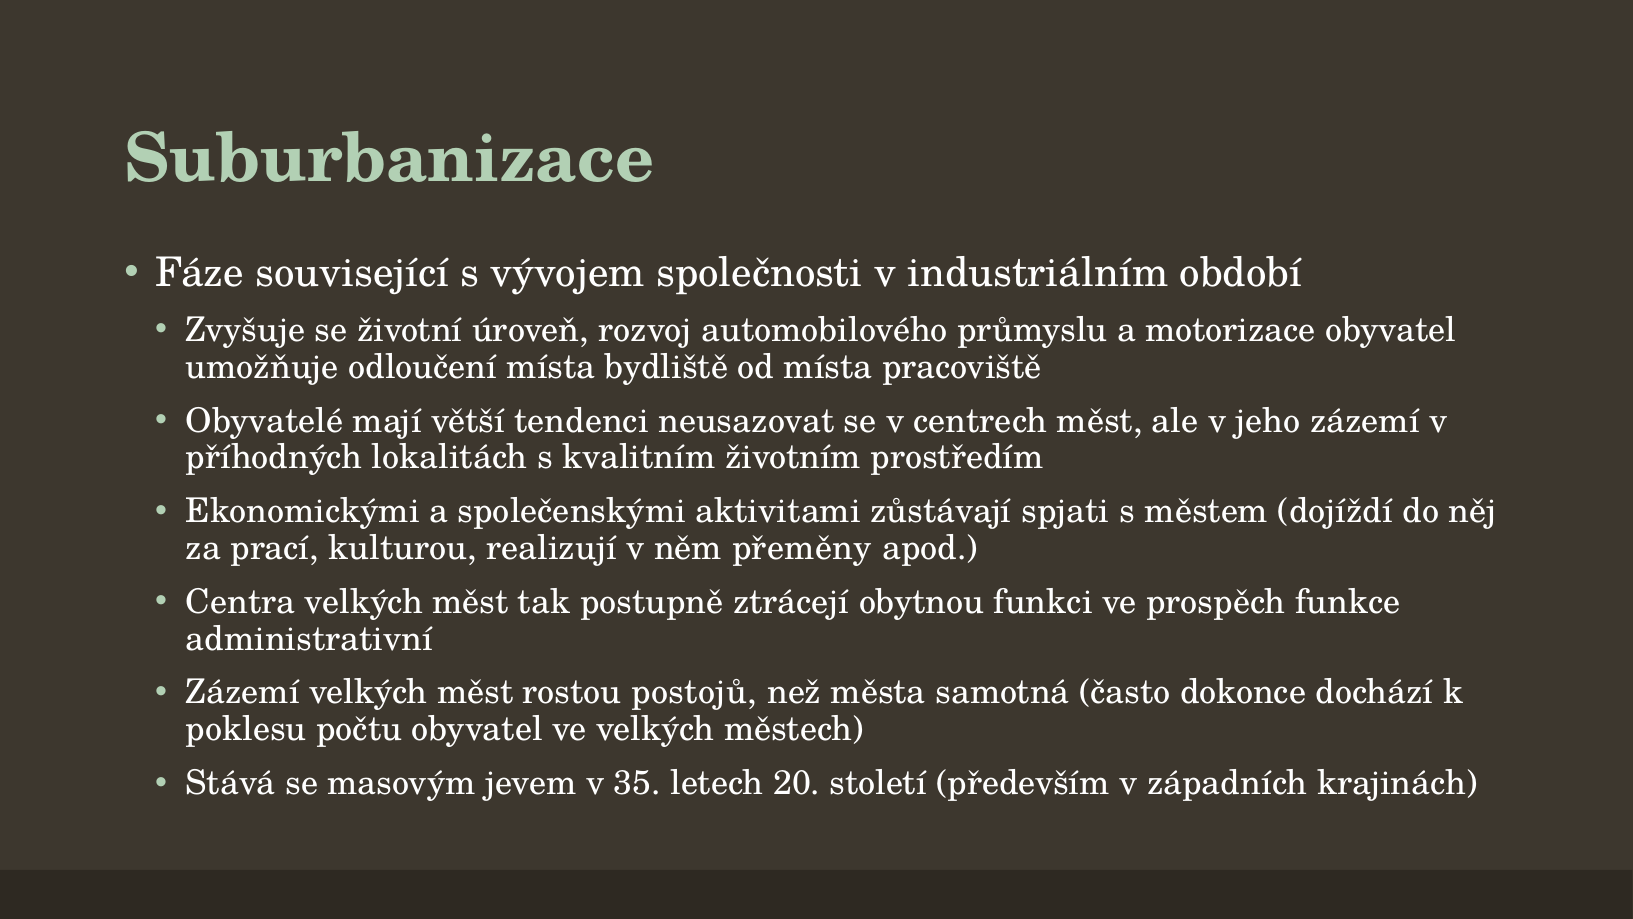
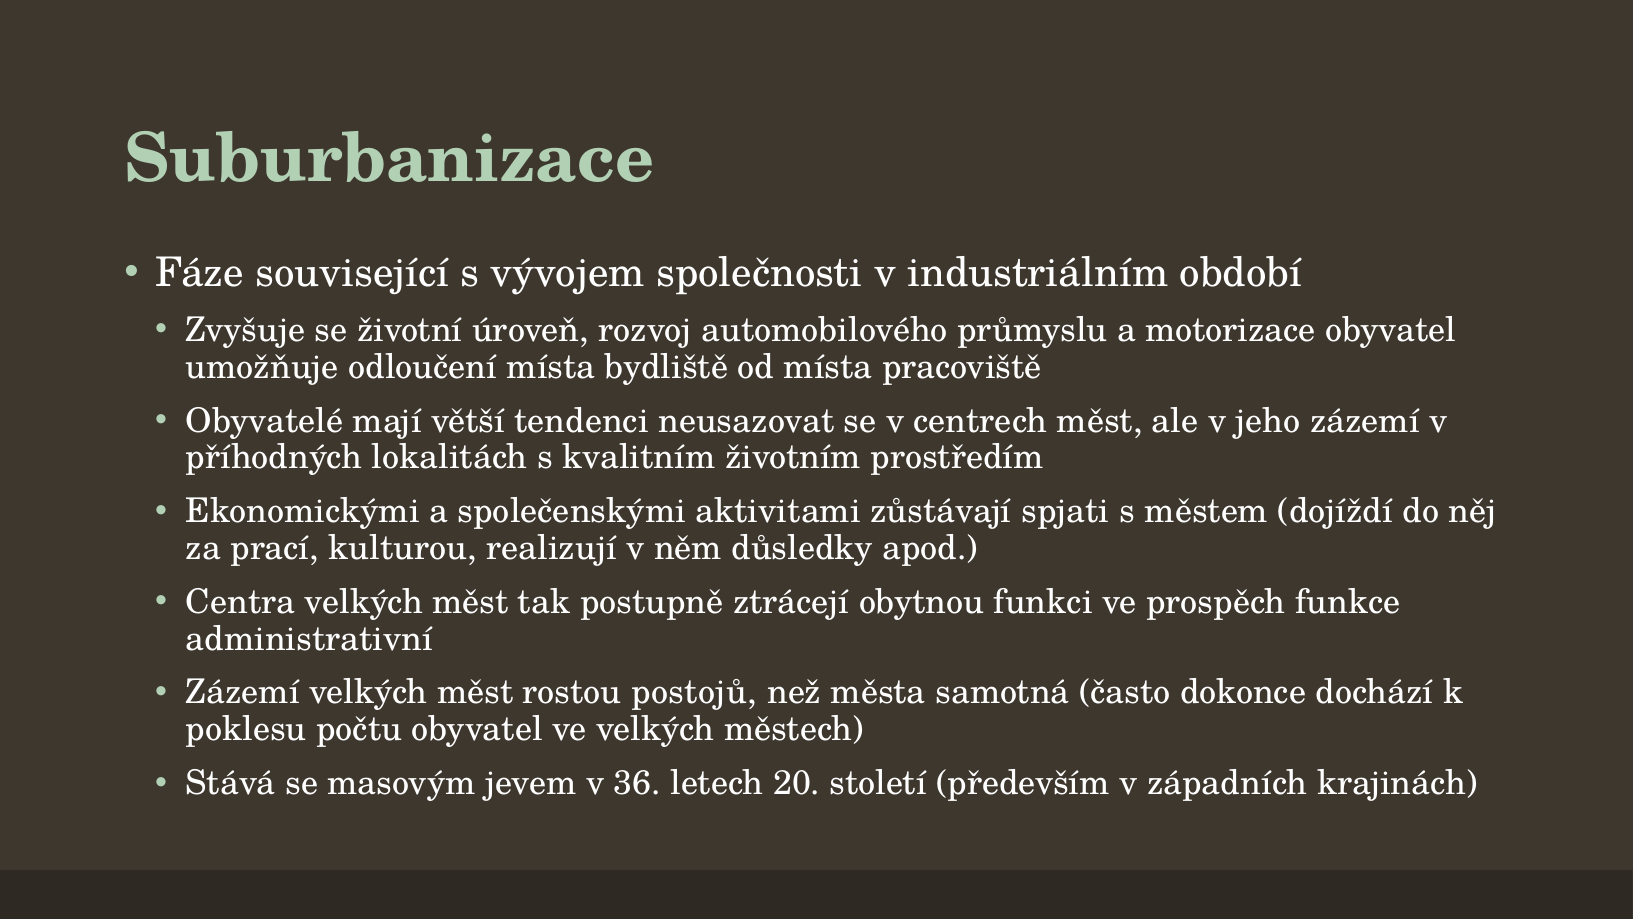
přeměny: přeměny -> důsledky
35: 35 -> 36
